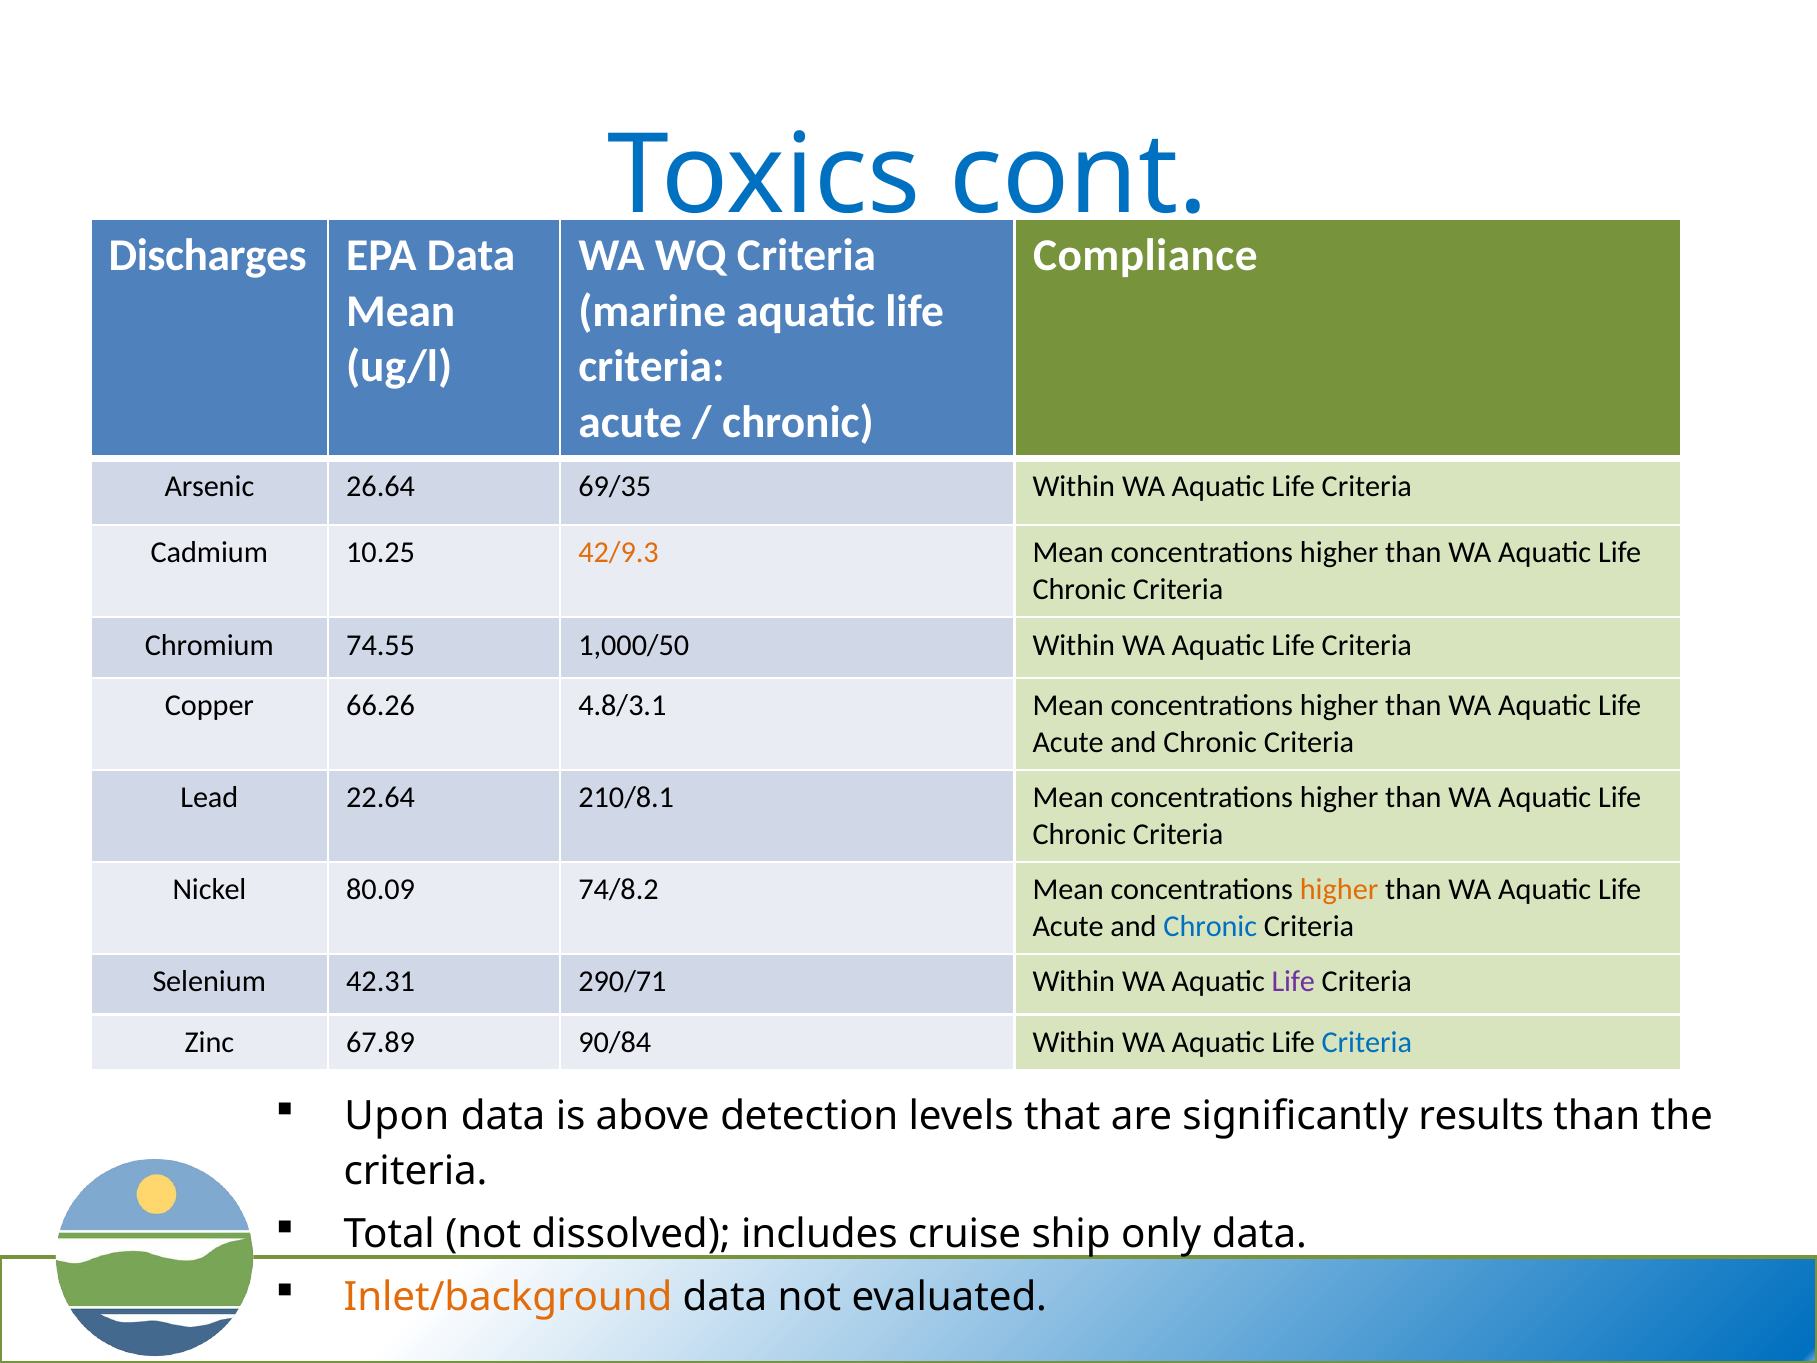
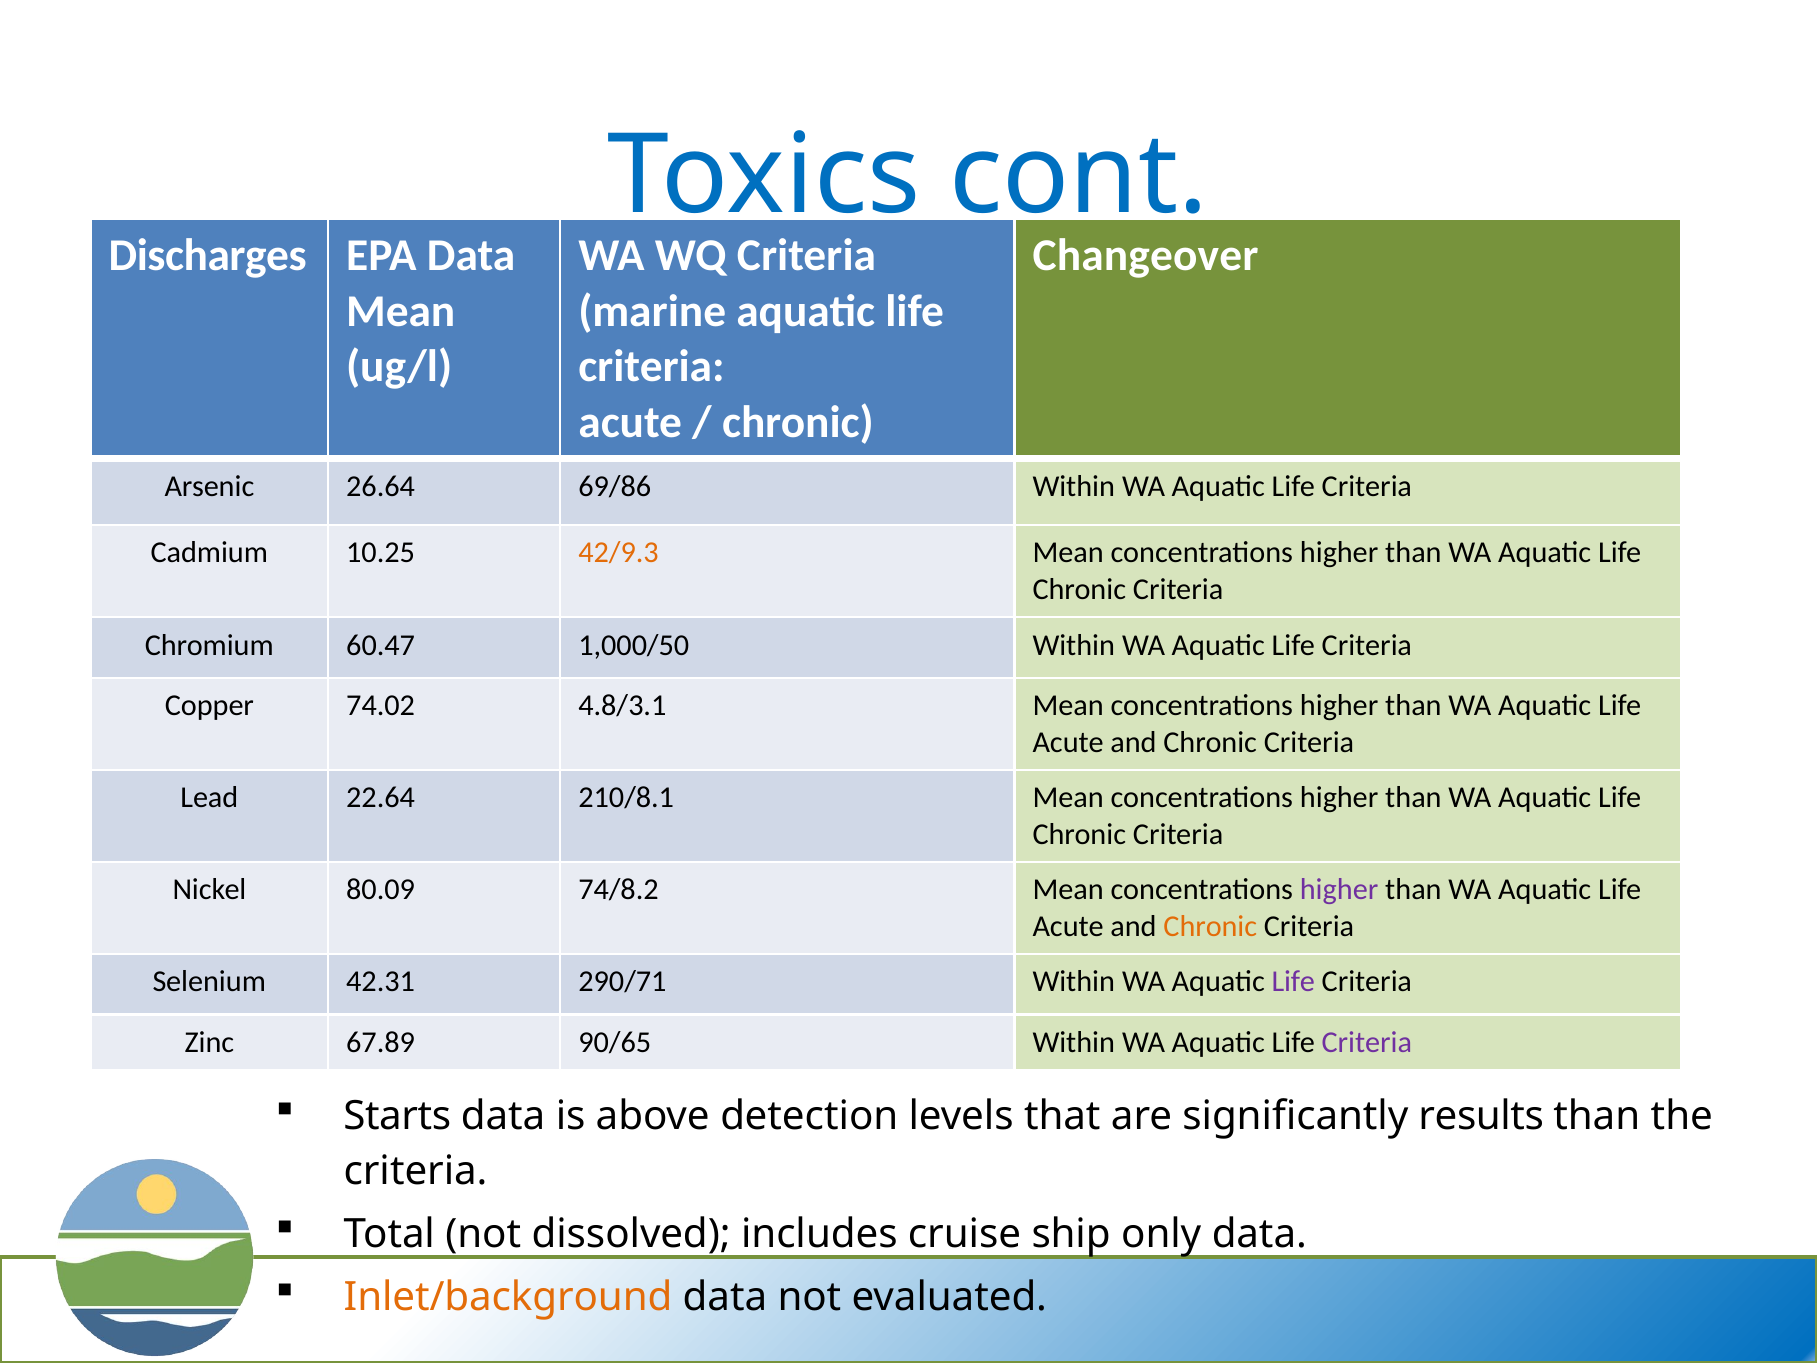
Compliance: Compliance -> Changeover
69/35: 69/35 -> 69/86
74.55: 74.55 -> 60.47
66.26: 66.26 -> 74.02
higher at (1339, 890) colour: orange -> purple
Chronic at (1210, 926) colour: blue -> orange
90/84: 90/84 -> 90/65
Criteria at (1367, 1042) colour: blue -> purple
Upon: Upon -> Starts
